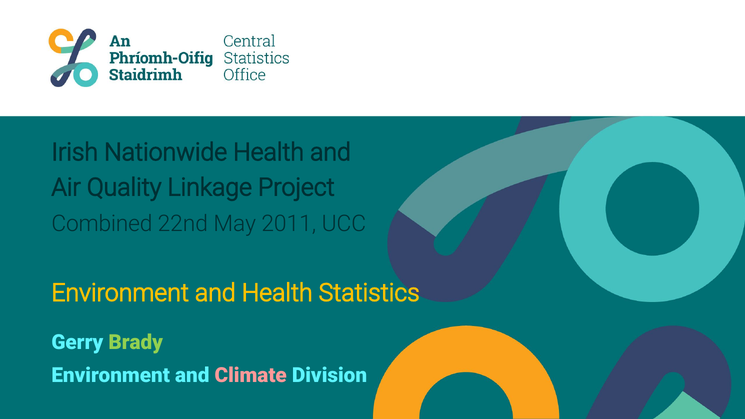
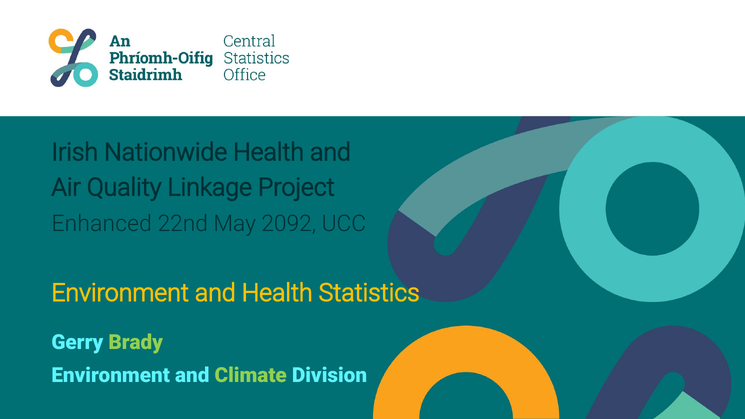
Combined: Combined -> Enhanced
2011: 2011 -> 2092
Climate colour: pink -> light green
